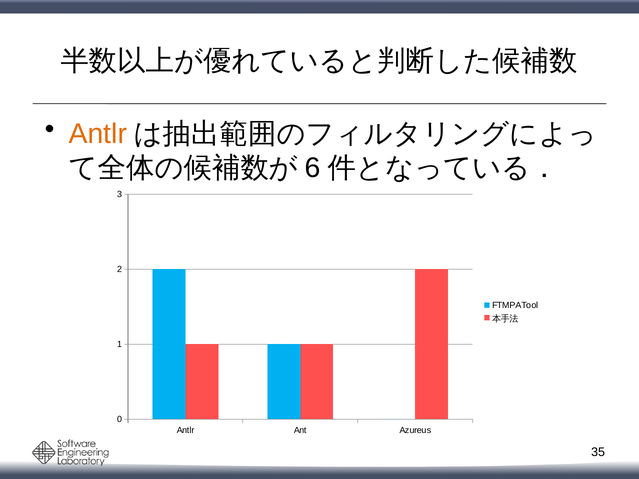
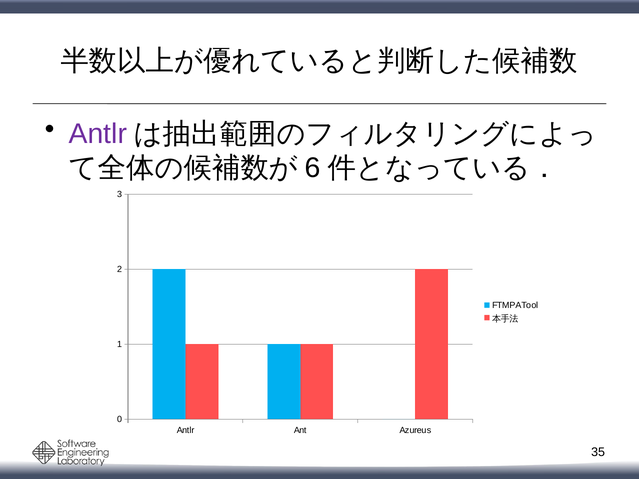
Antlr at (98, 134) colour: orange -> purple
